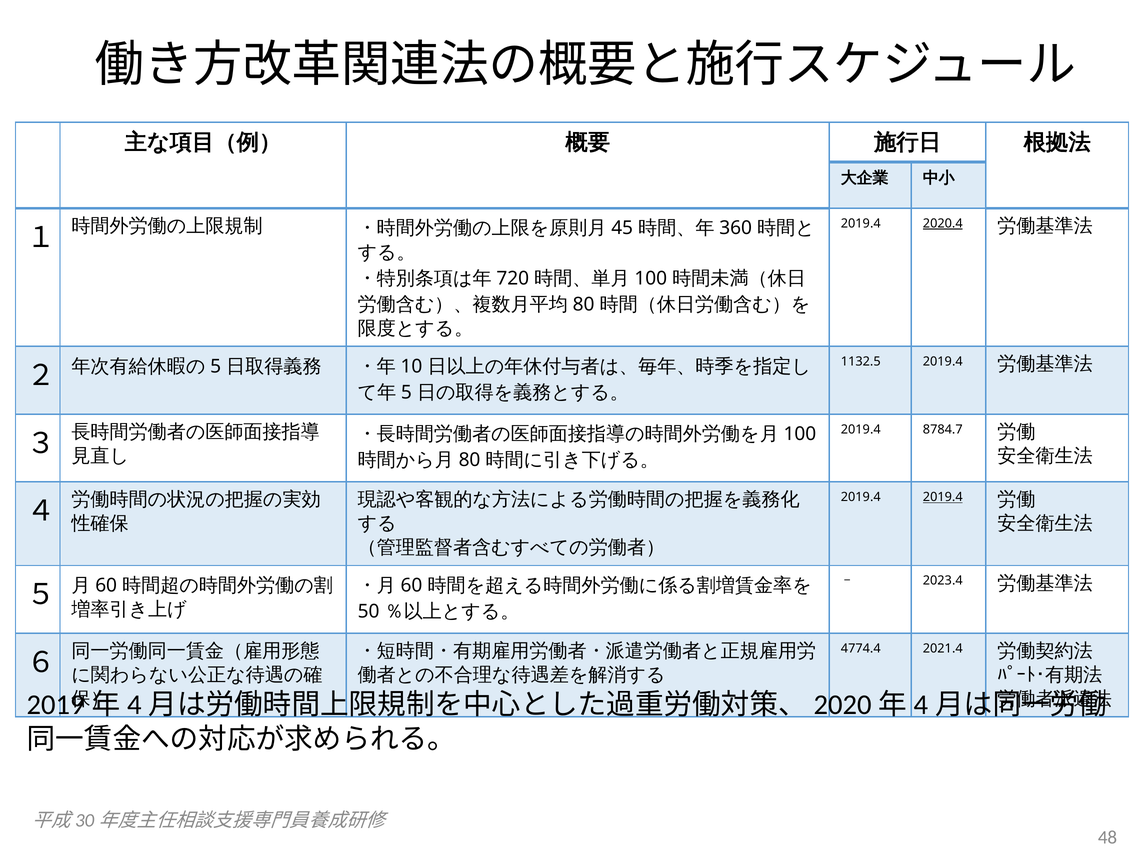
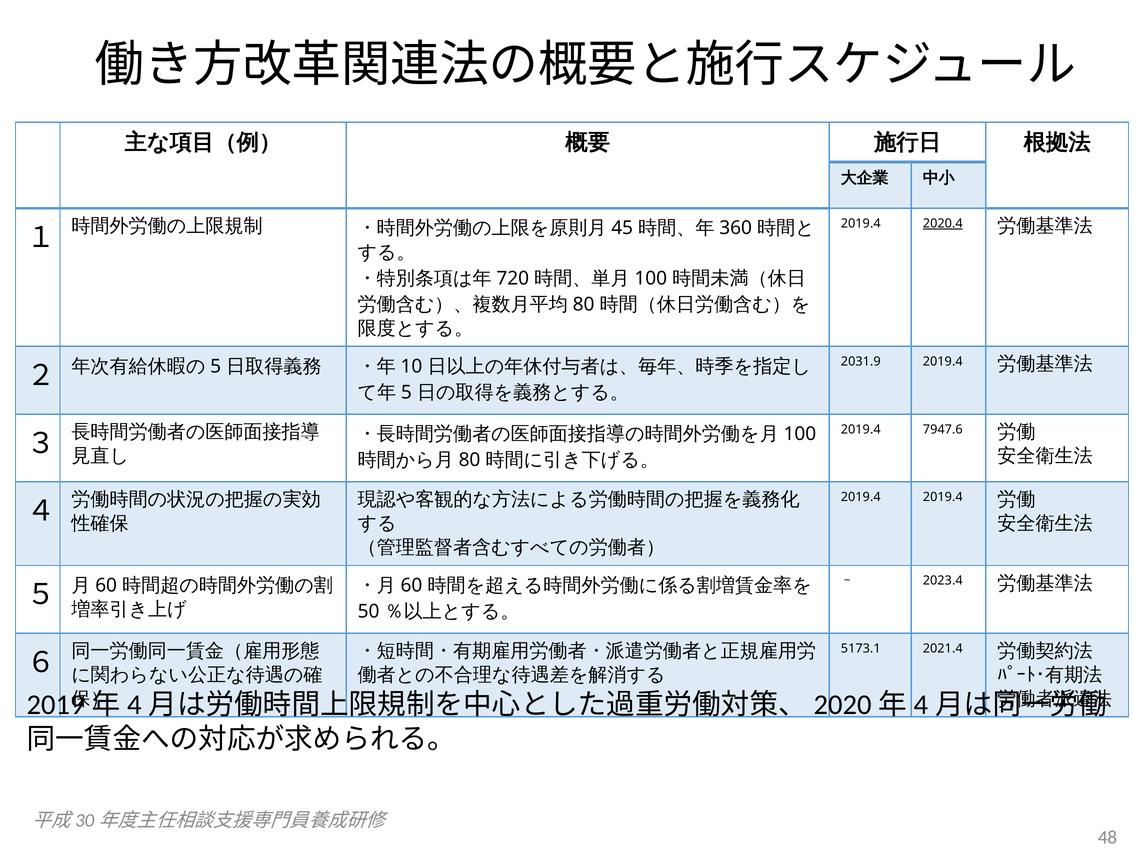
1132.5: 1132.5 -> 2031.9
8784.7: 8784.7 -> 7947.6
2019.4 at (943, 497) underline: present -> none
4774.4: 4774.4 -> 5173.1
